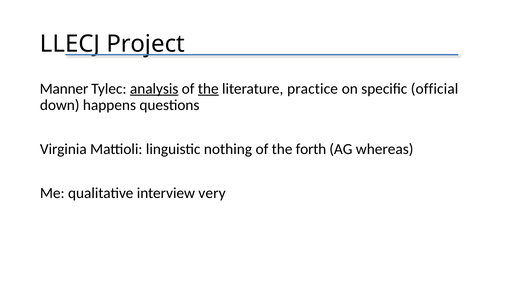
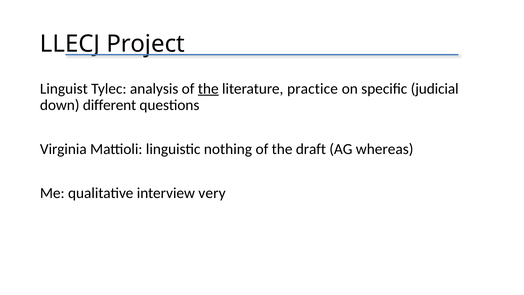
Manner: Manner -> Linguist
analysis underline: present -> none
official: official -> judicial
happens: happens -> different
forth: forth -> draft
